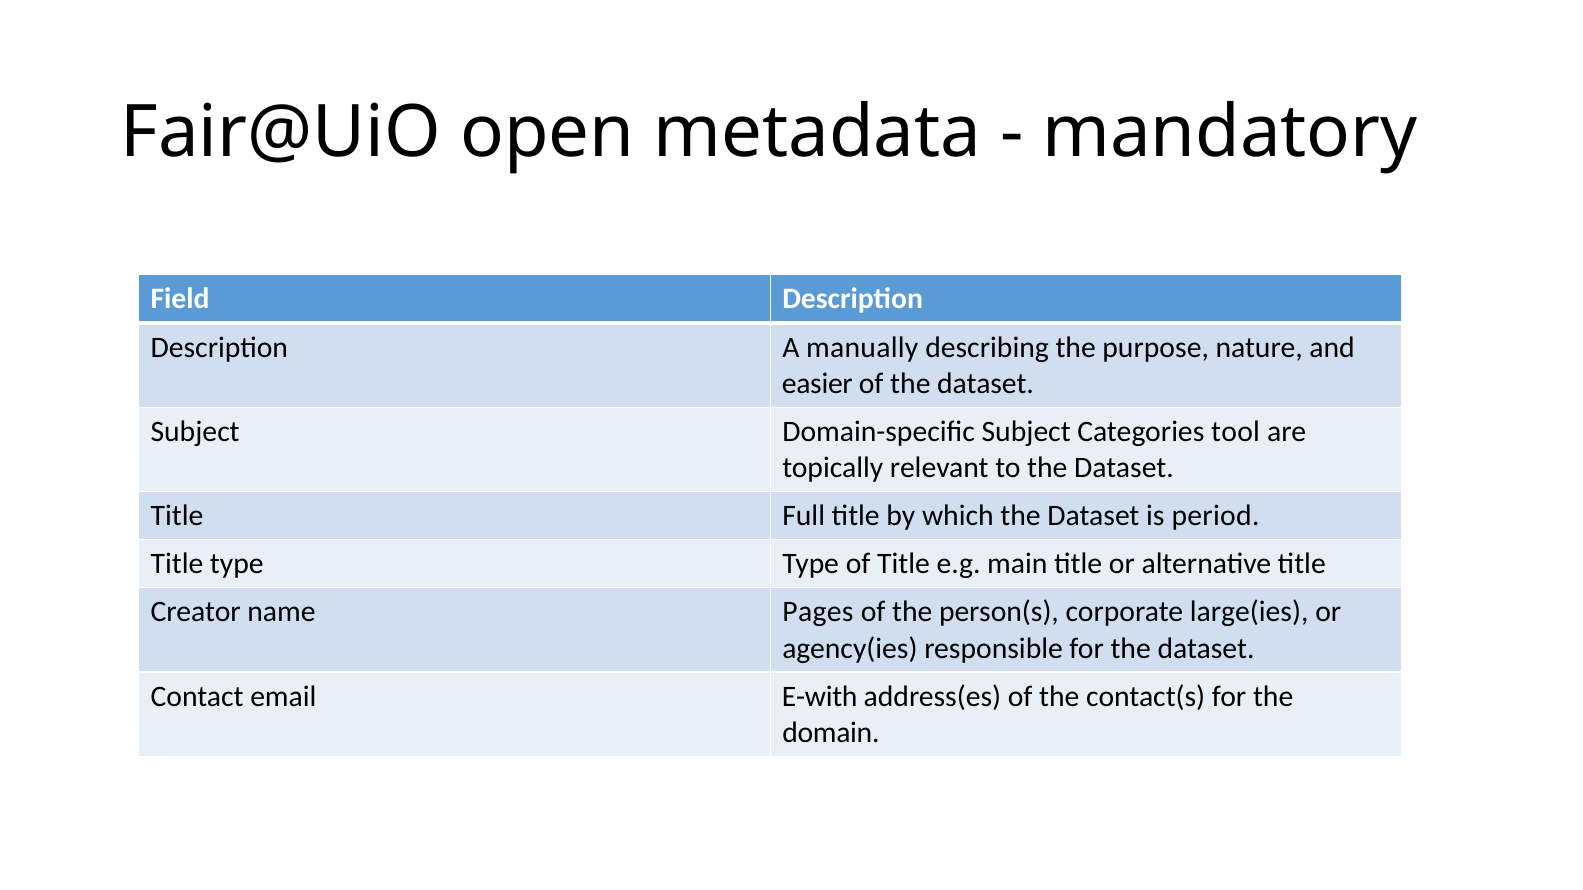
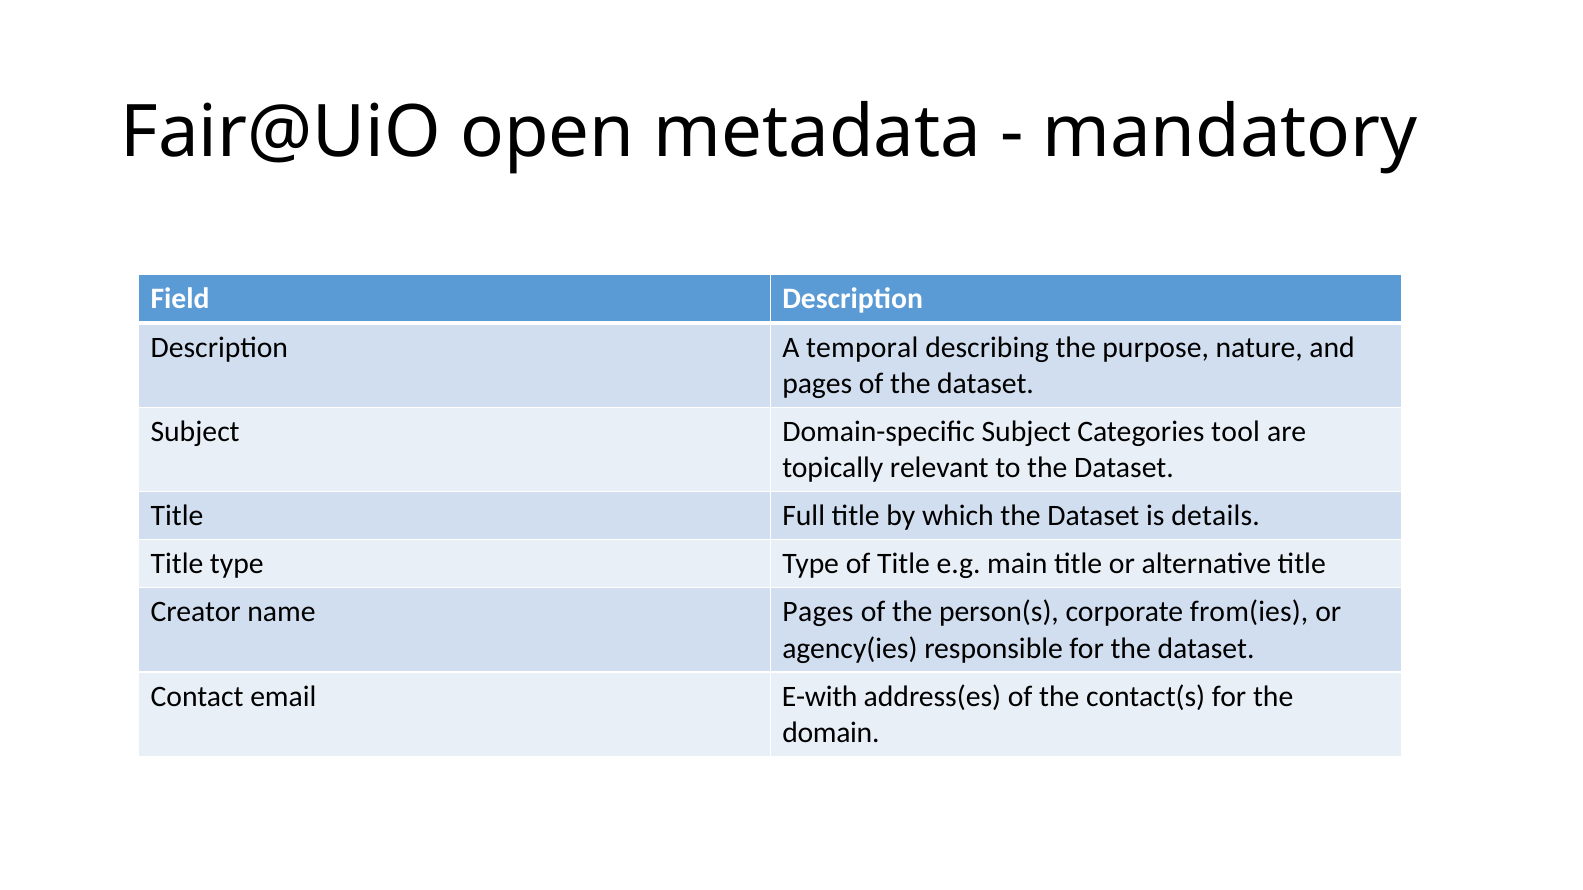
manually: manually -> temporal
easier at (817, 384): easier -> pages
period: period -> details
large(ies: large(ies -> from(ies
